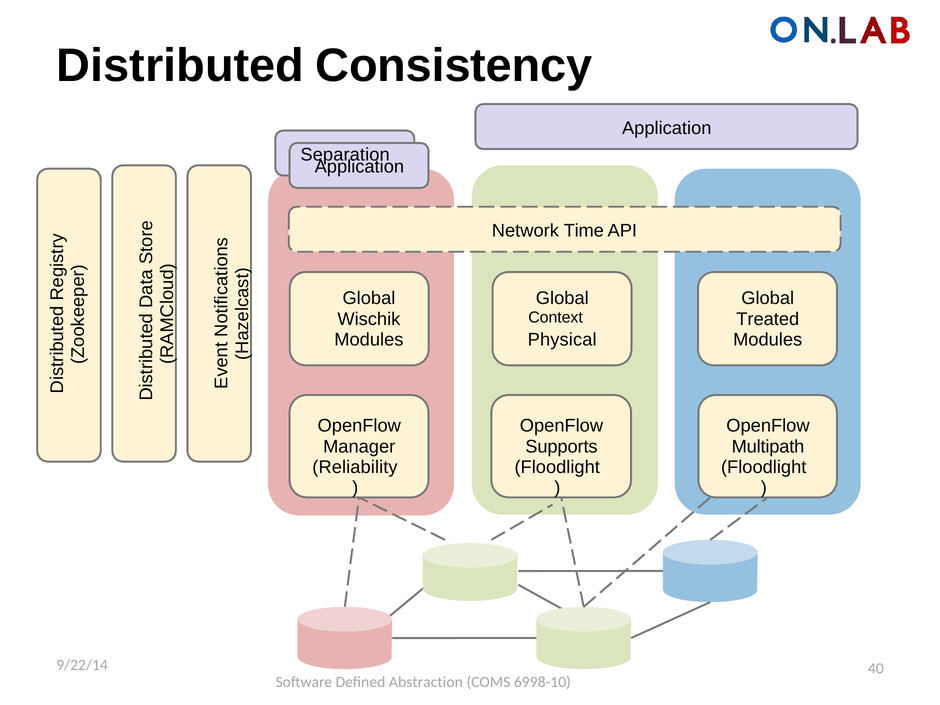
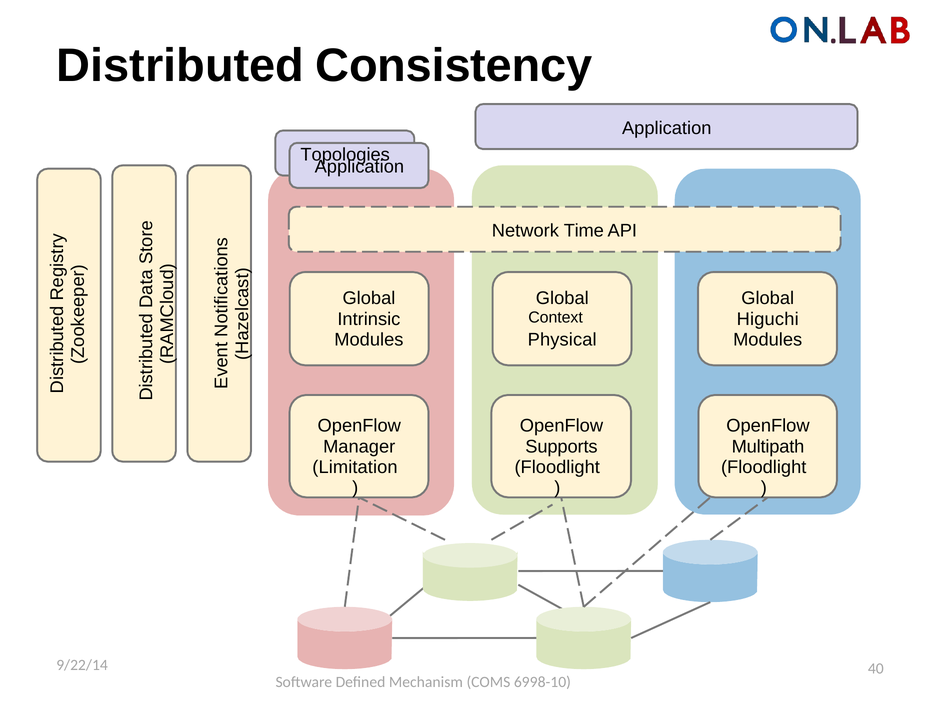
Separation: Separation -> Topologies
Wischik: Wischik -> Intrinsic
Treated: Treated -> Higuchi
Reliability: Reliability -> Limitation
Abstraction: Abstraction -> Mechanism
